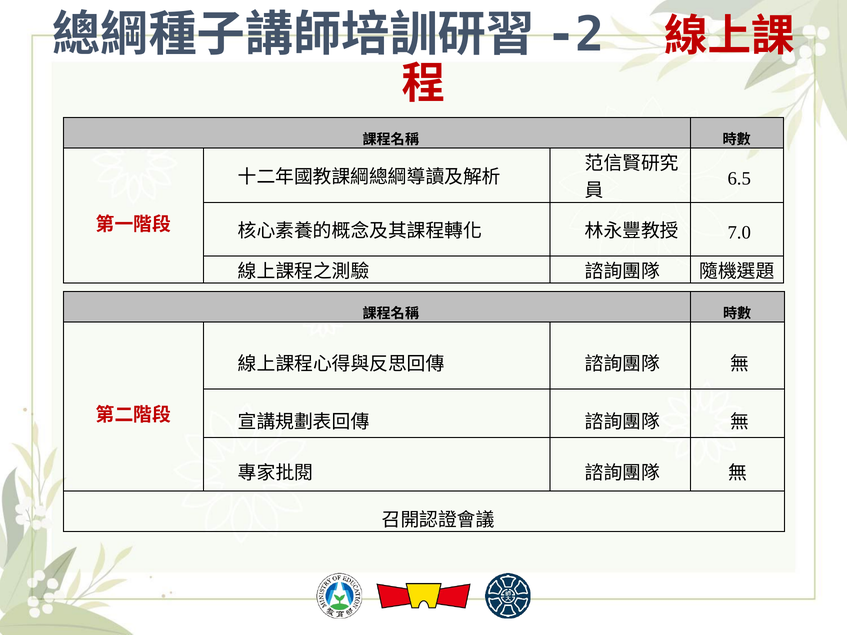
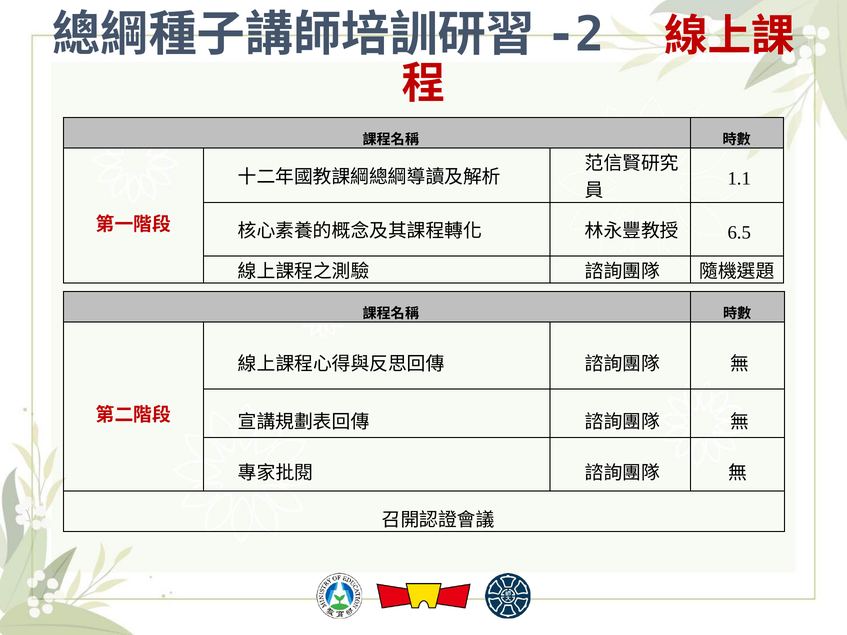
6.5: 6.5 -> 1.1
7.0: 7.0 -> 6.5
